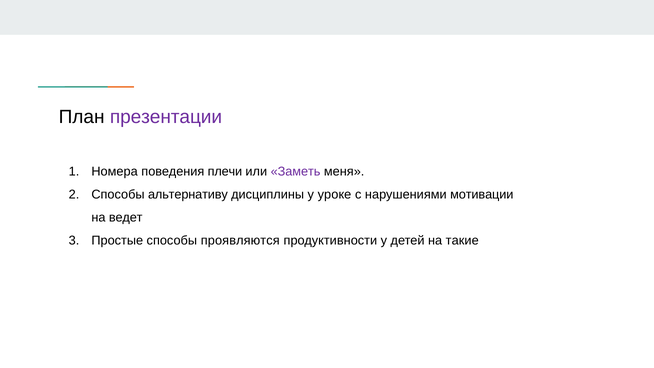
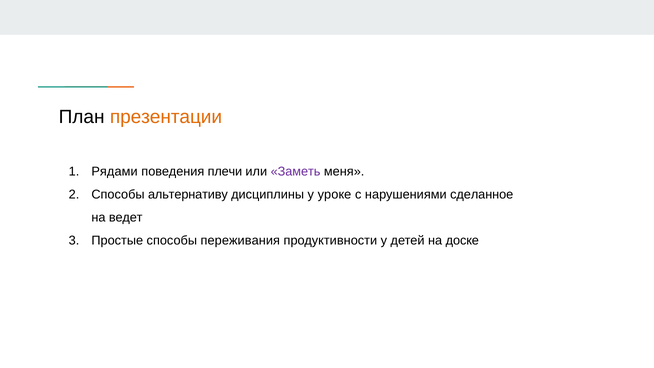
презентации colour: purple -> orange
Номера: Номера -> Рядами
мотивации: мотивации -> сделанное
проявляются: проявляются -> переживания
такие: такие -> доске
